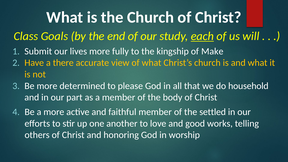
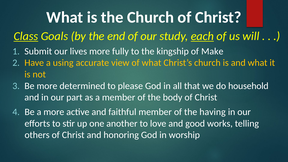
Class underline: none -> present
there: there -> using
settled: settled -> having
